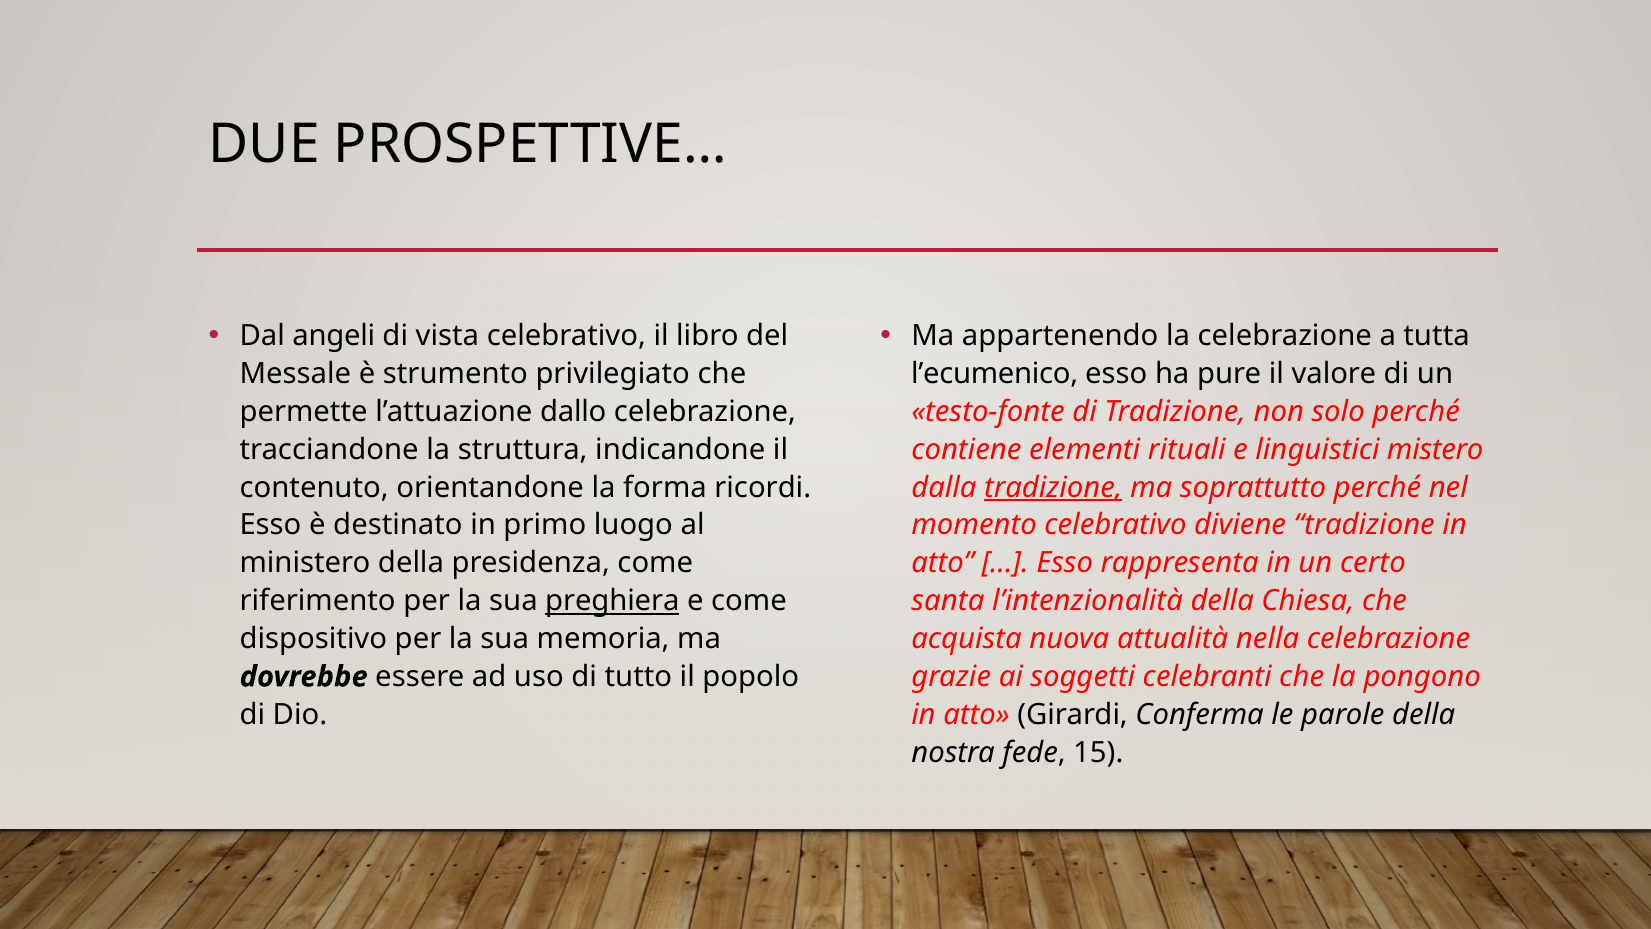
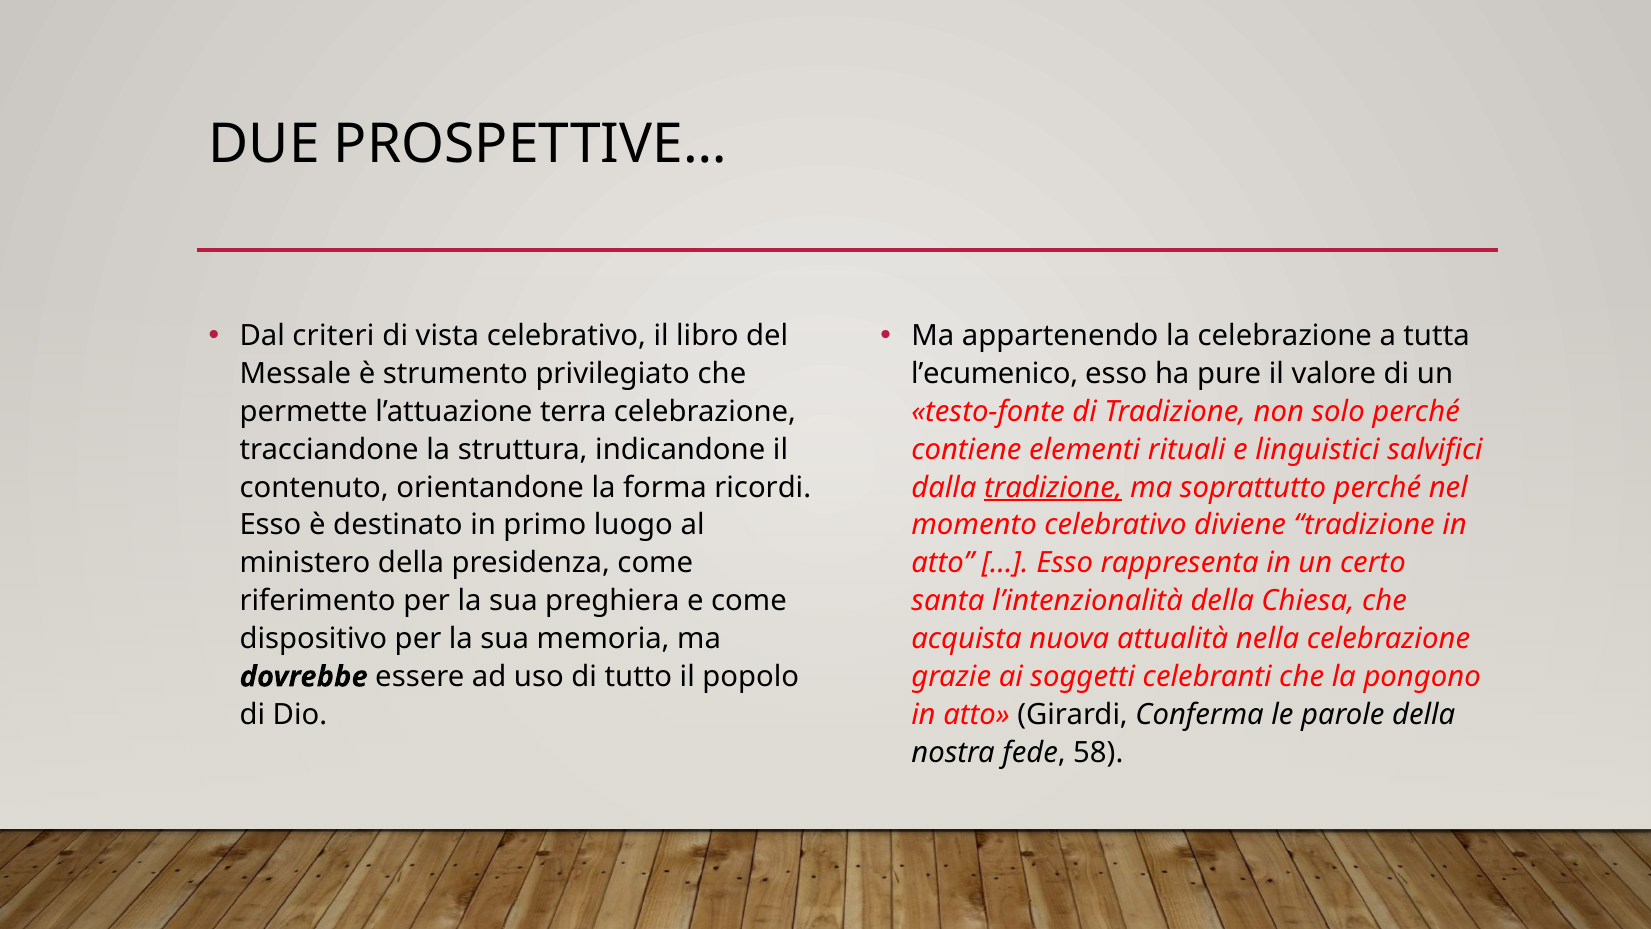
angeli: angeli -> criteri
dallo: dallo -> terra
mistero: mistero -> salvifici
preghiera underline: present -> none
15: 15 -> 58
